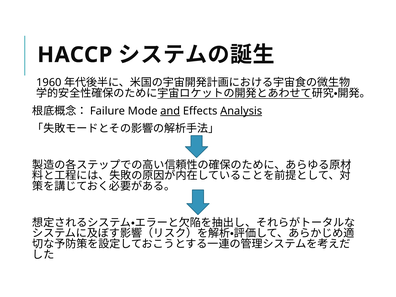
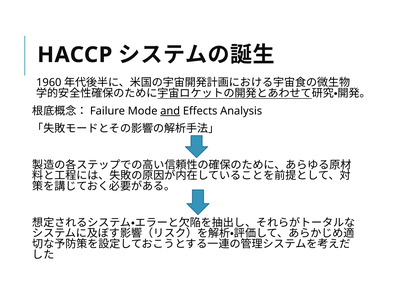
Analysis underline: present -> none
